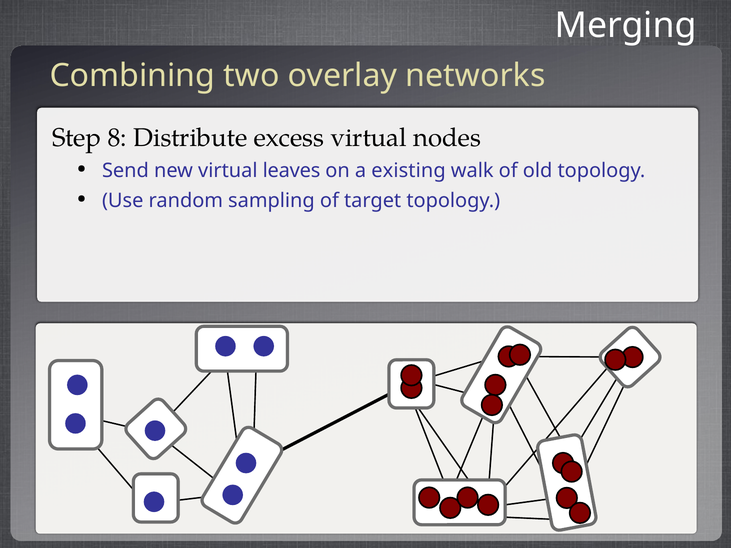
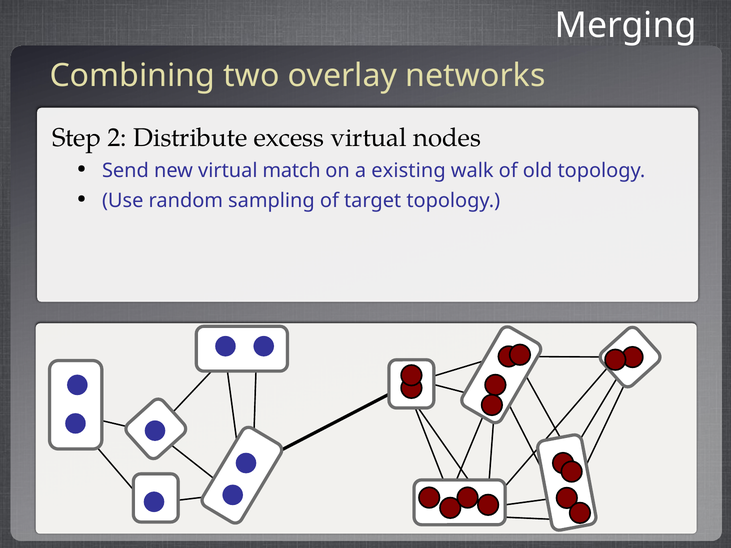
8: 8 -> 2
leaves: leaves -> match
